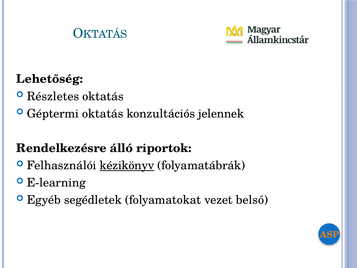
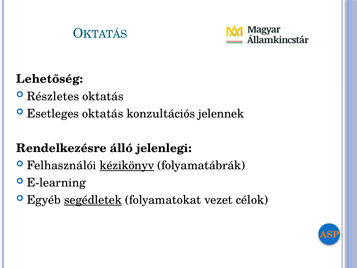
Géptermi: Géptermi -> Esetleges
riportok: riportok -> jelenlegi
segédletek underline: none -> present
belső: belső -> célok
